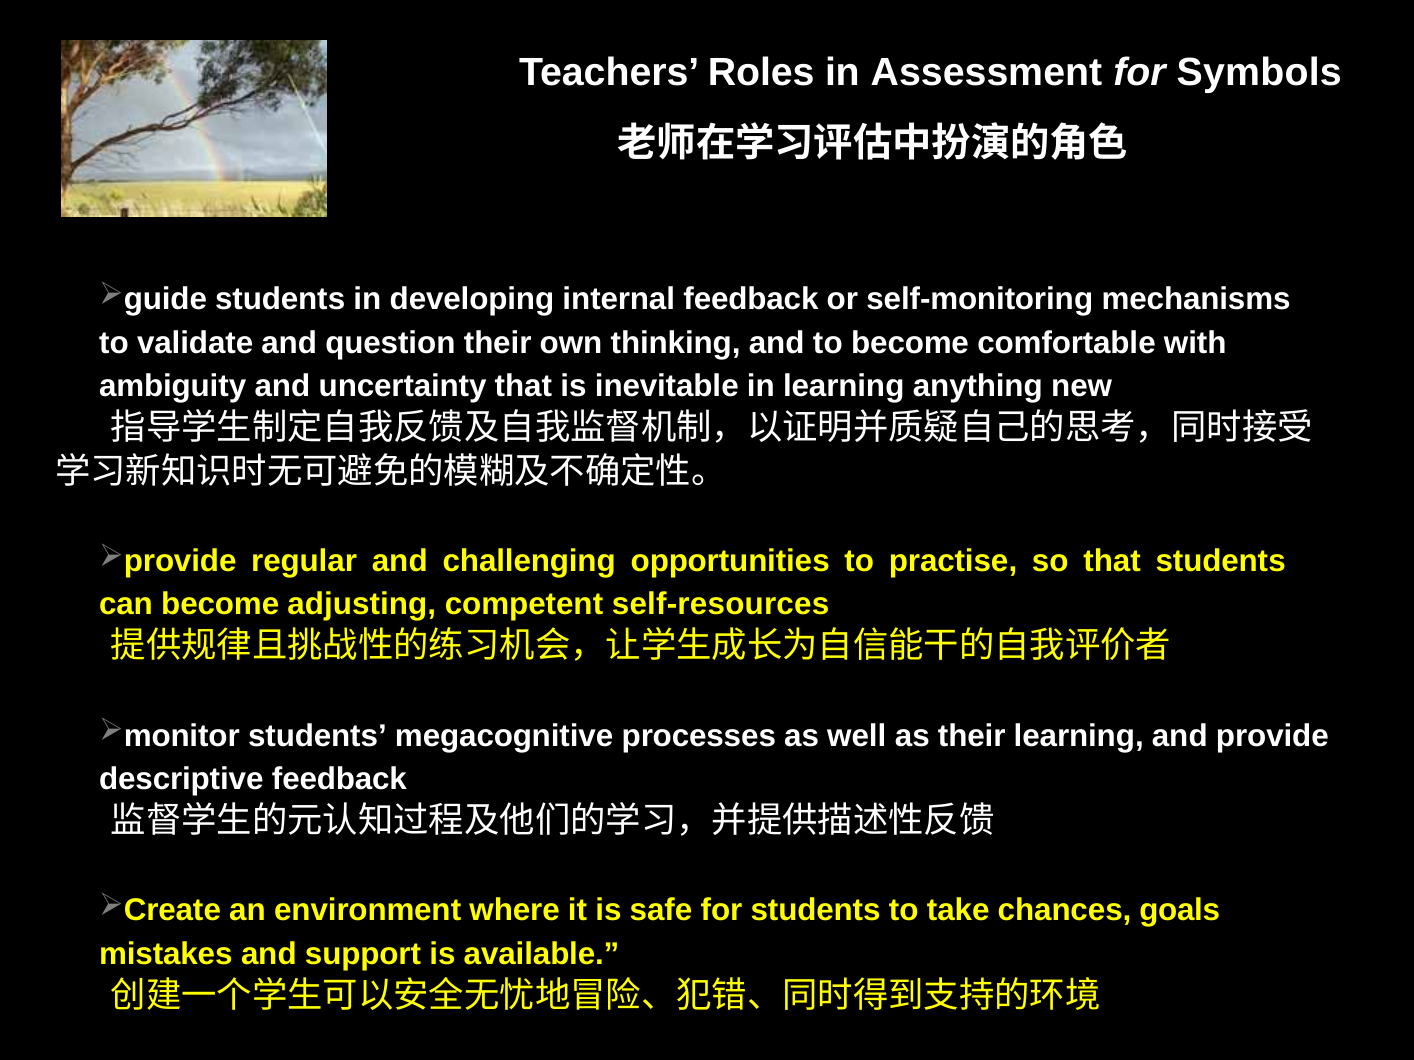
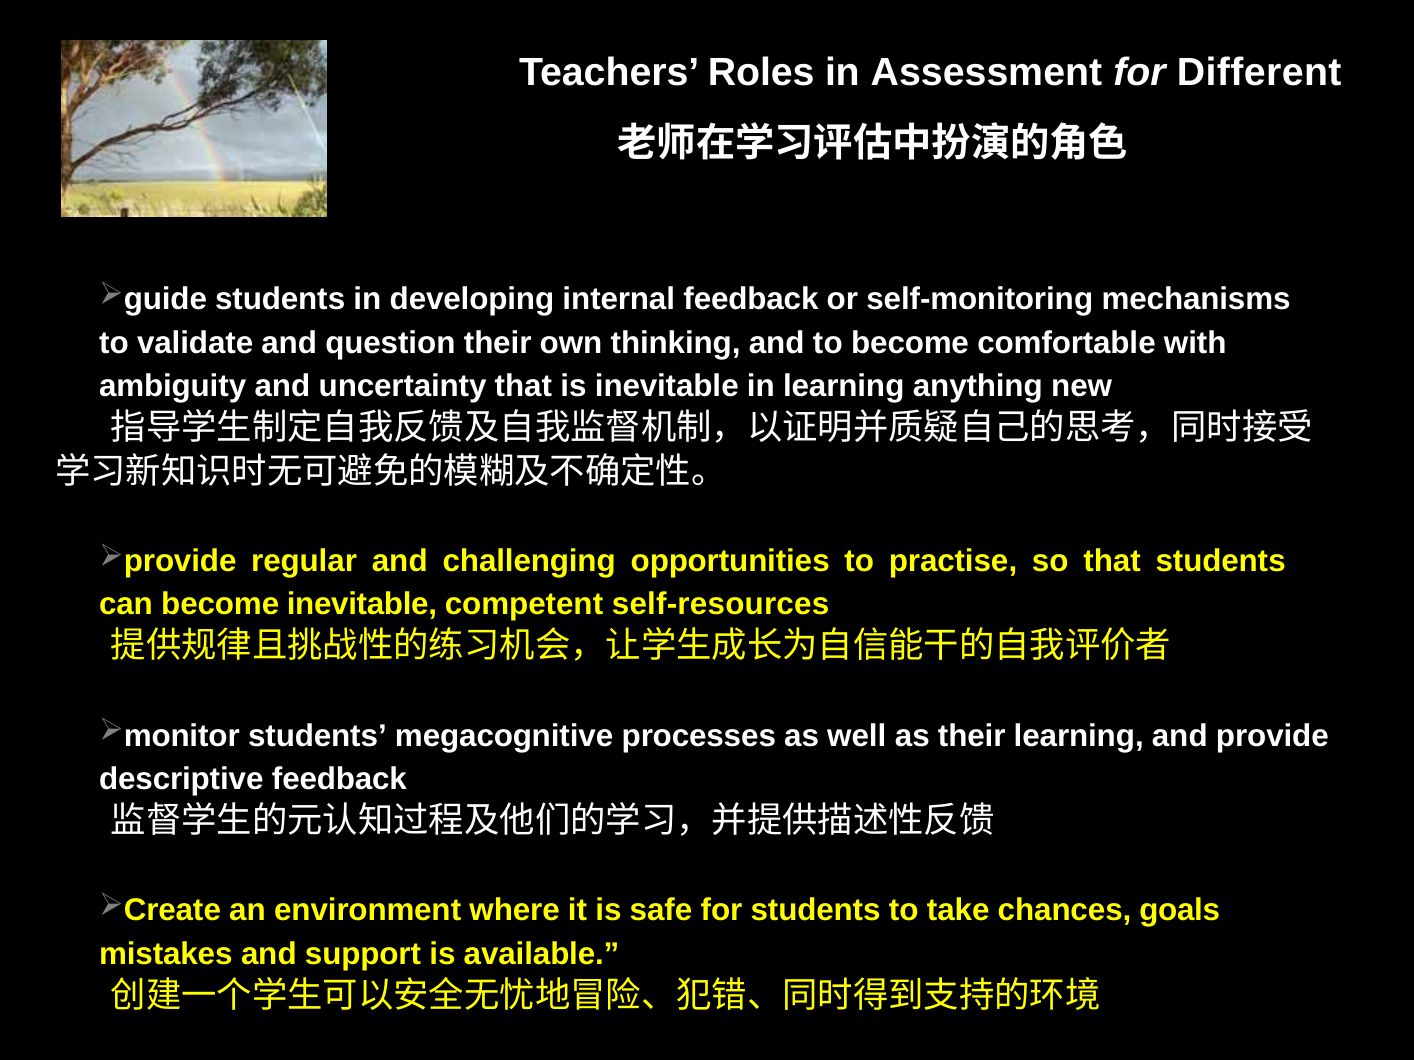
Symbols: Symbols -> Different
become adjusting: adjusting -> inevitable
